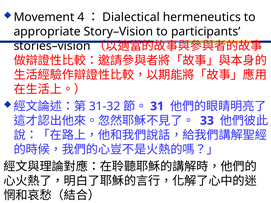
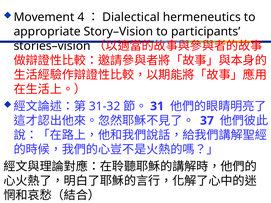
33: 33 -> 37
